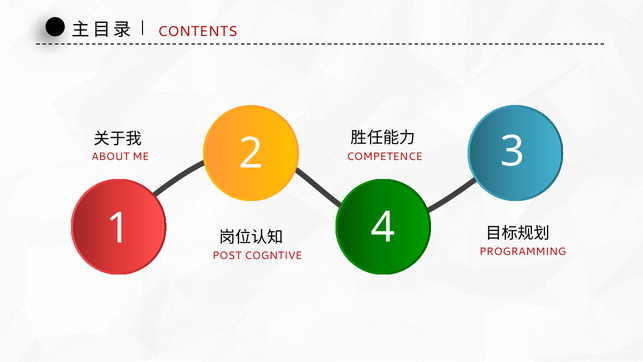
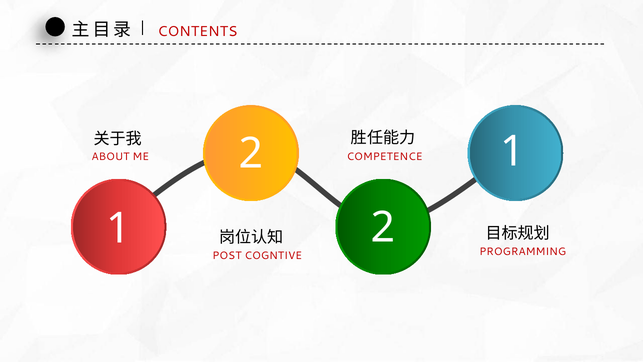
2 3: 3 -> 1
1 4: 4 -> 2
